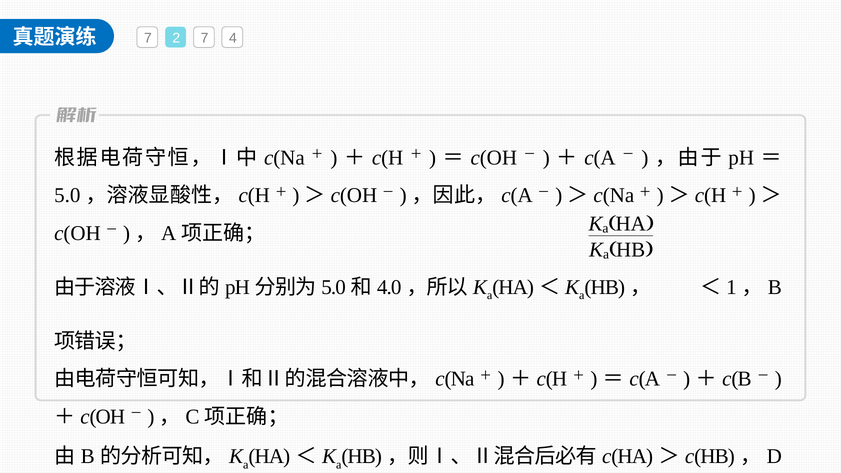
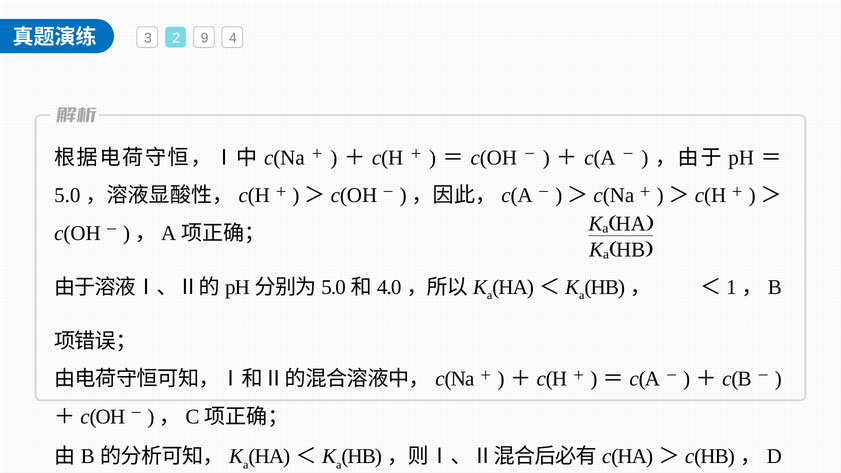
7 at (148, 38): 7 -> 3
2 7: 7 -> 9
